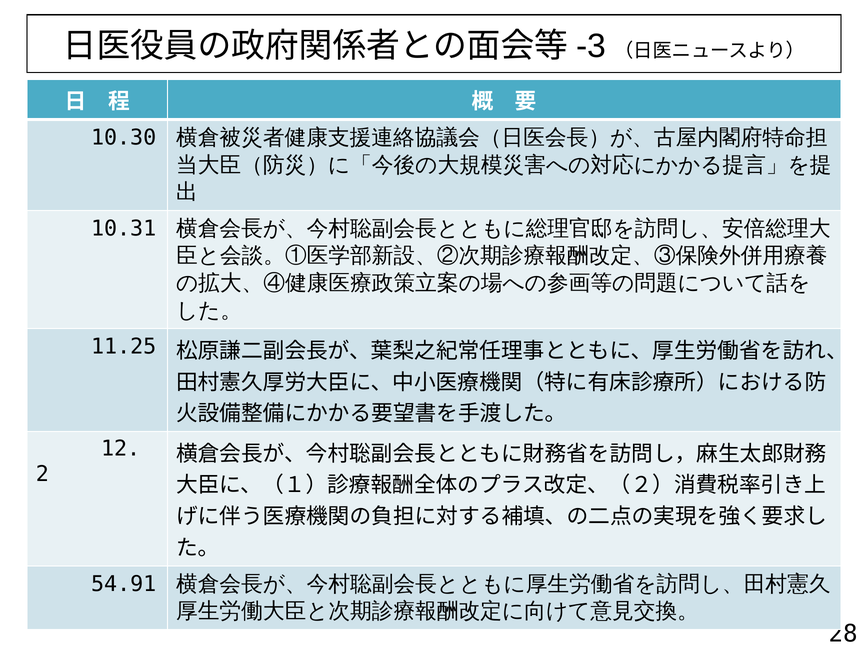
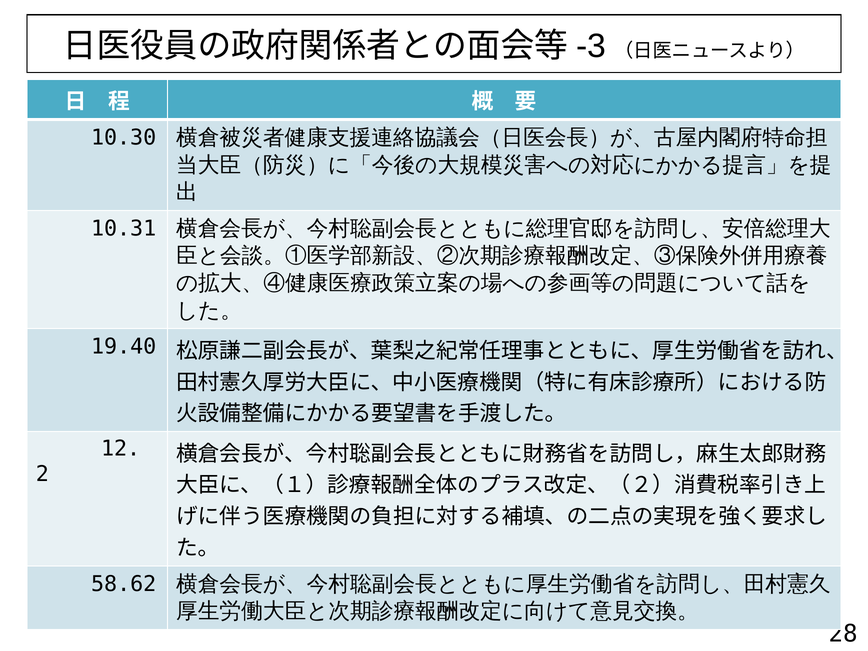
11.25: 11.25 -> 19.40
54.91: 54.91 -> 58.62
